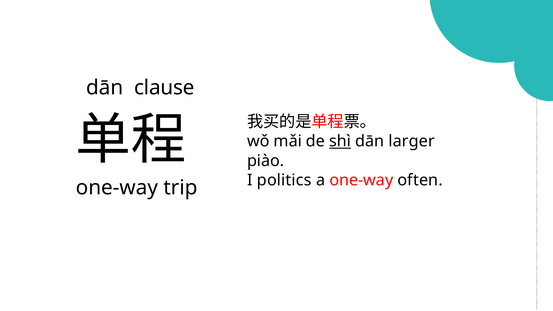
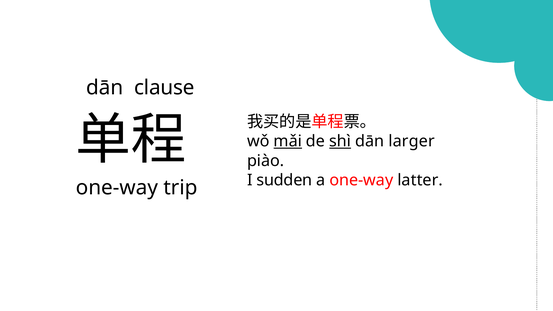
mǎi underline: none -> present
politics: politics -> sudden
often: often -> latter
